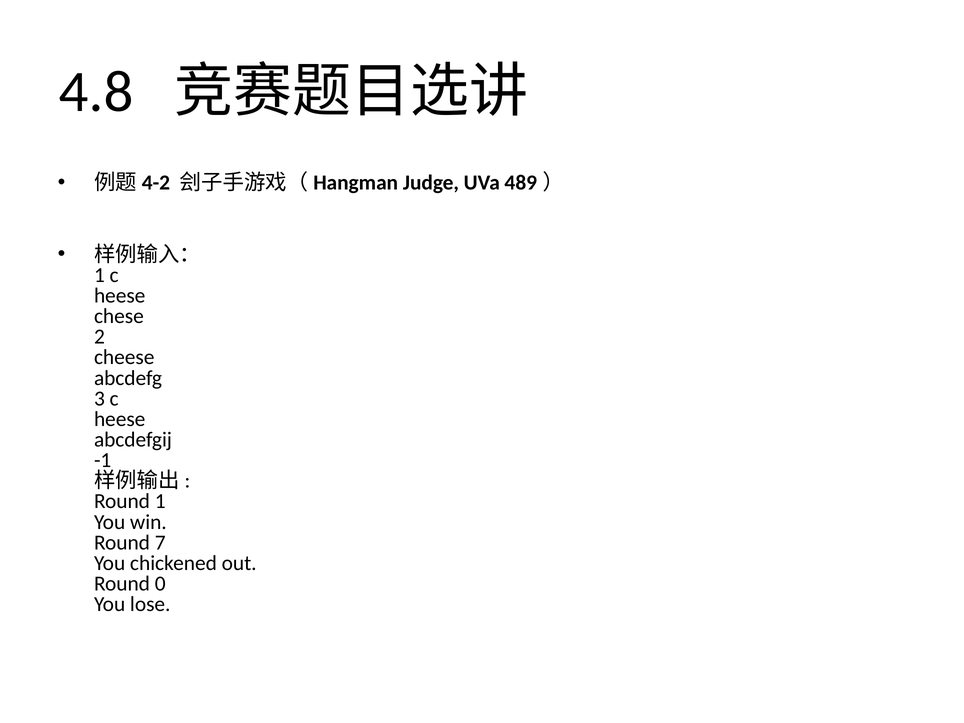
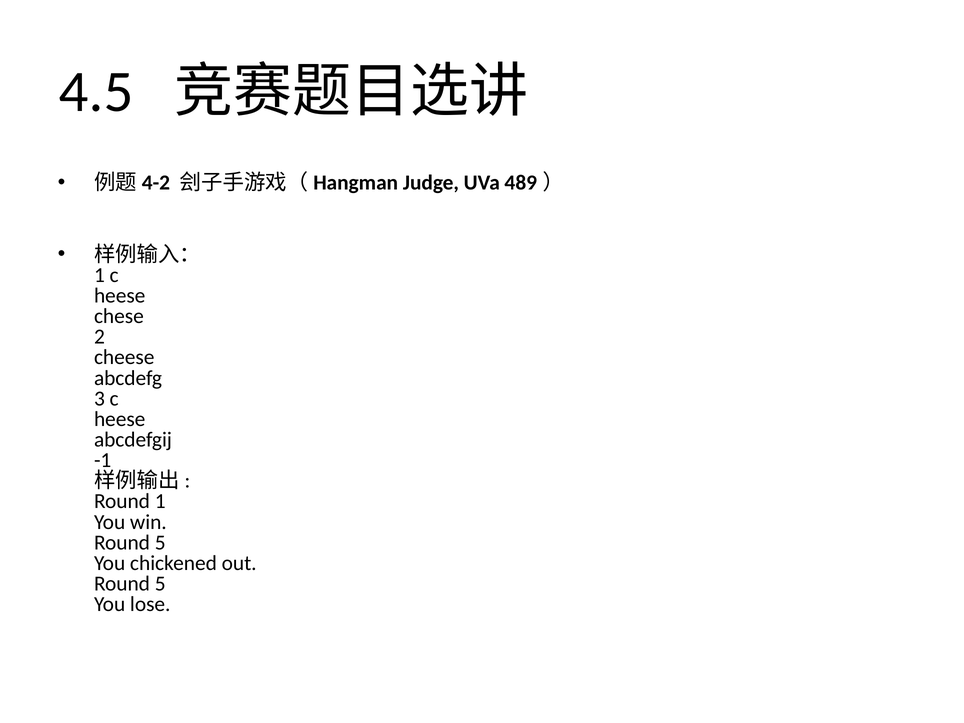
4.8: 4.8 -> 4.5
7 at (160, 543): 7 -> 5
0 at (160, 584): 0 -> 5
